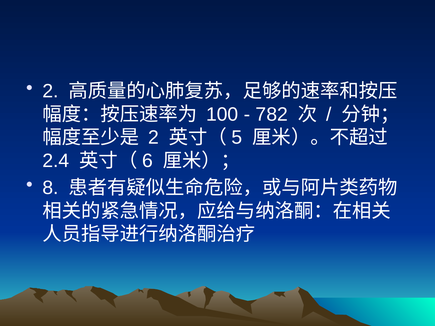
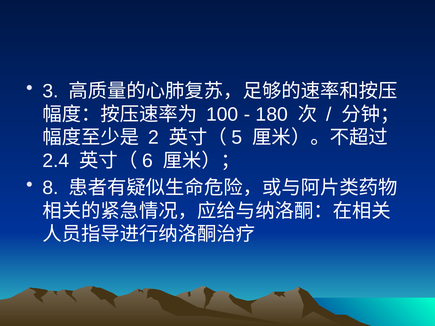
2 at (50, 91): 2 -> 3
782: 782 -> 180
